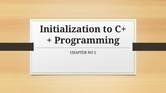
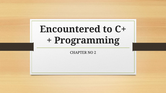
Initialization: Initialization -> Encountered
